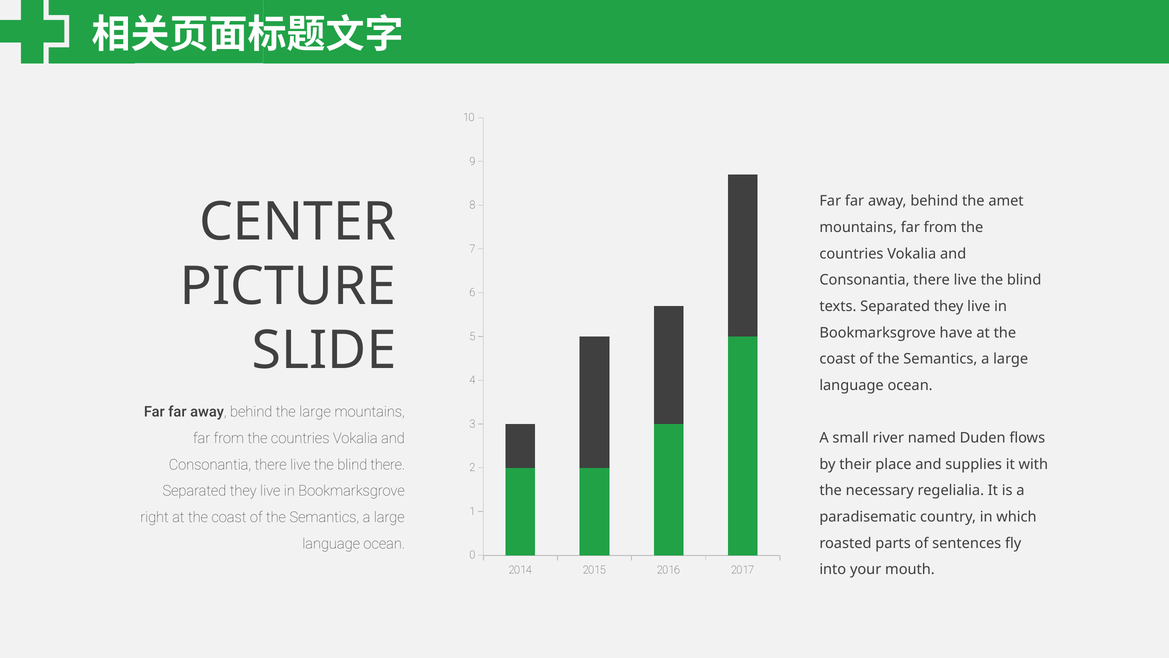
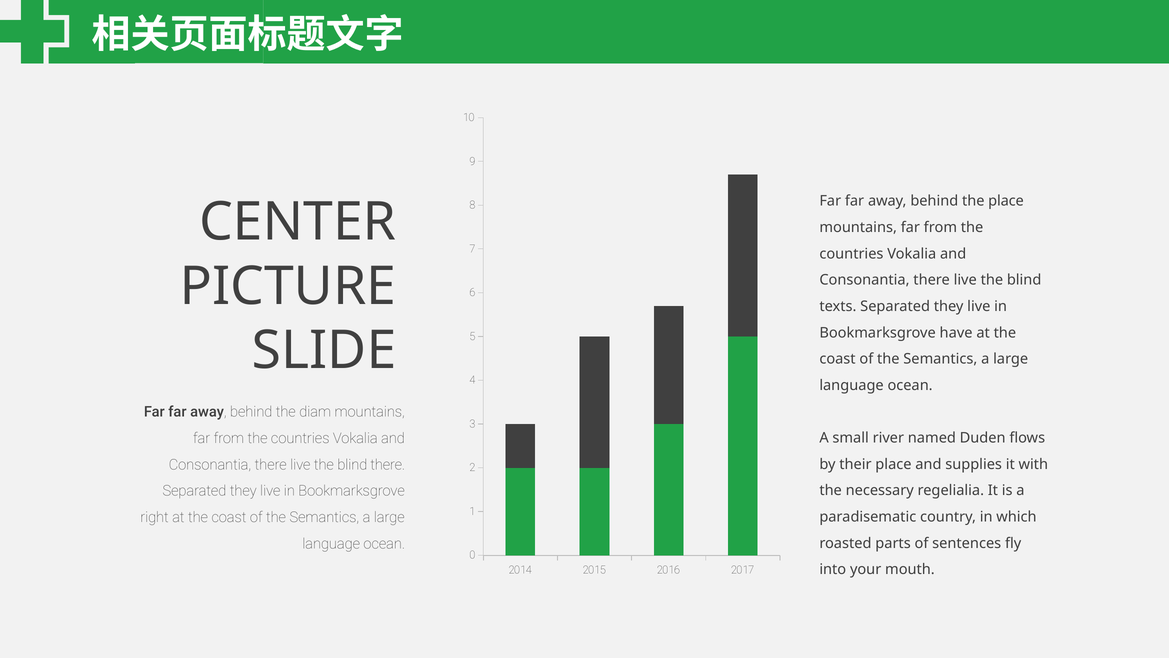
the amet: amet -> place
the large: large -> diam
